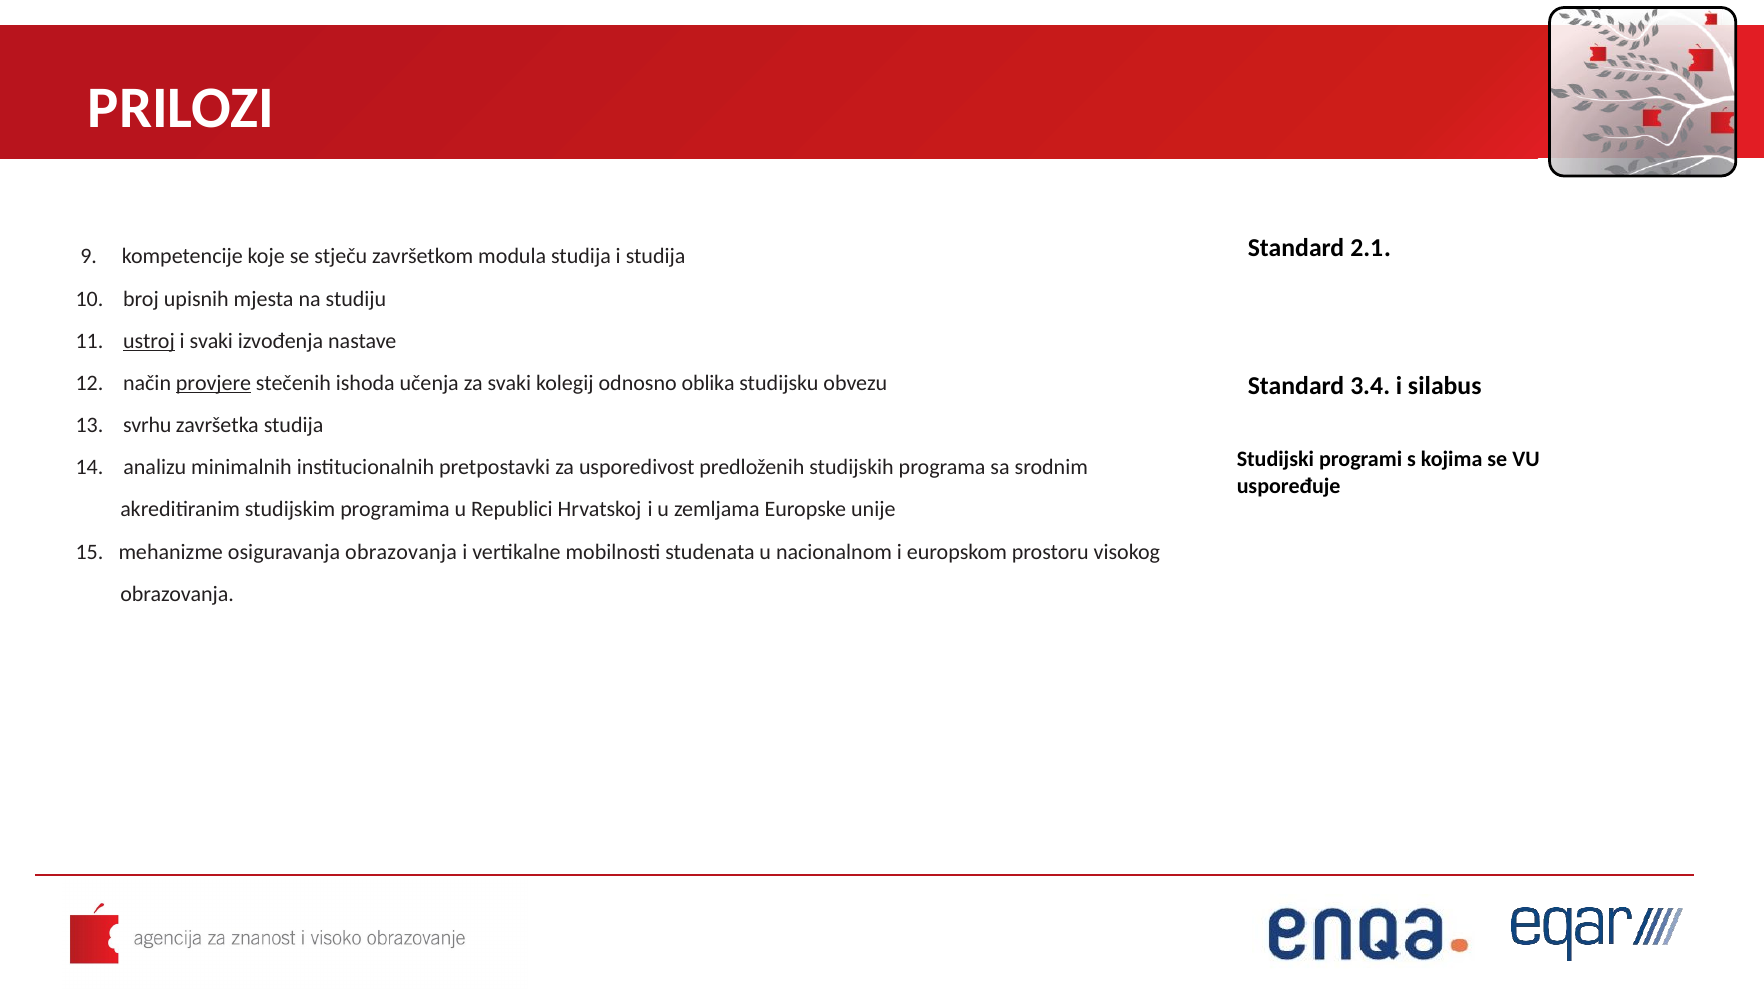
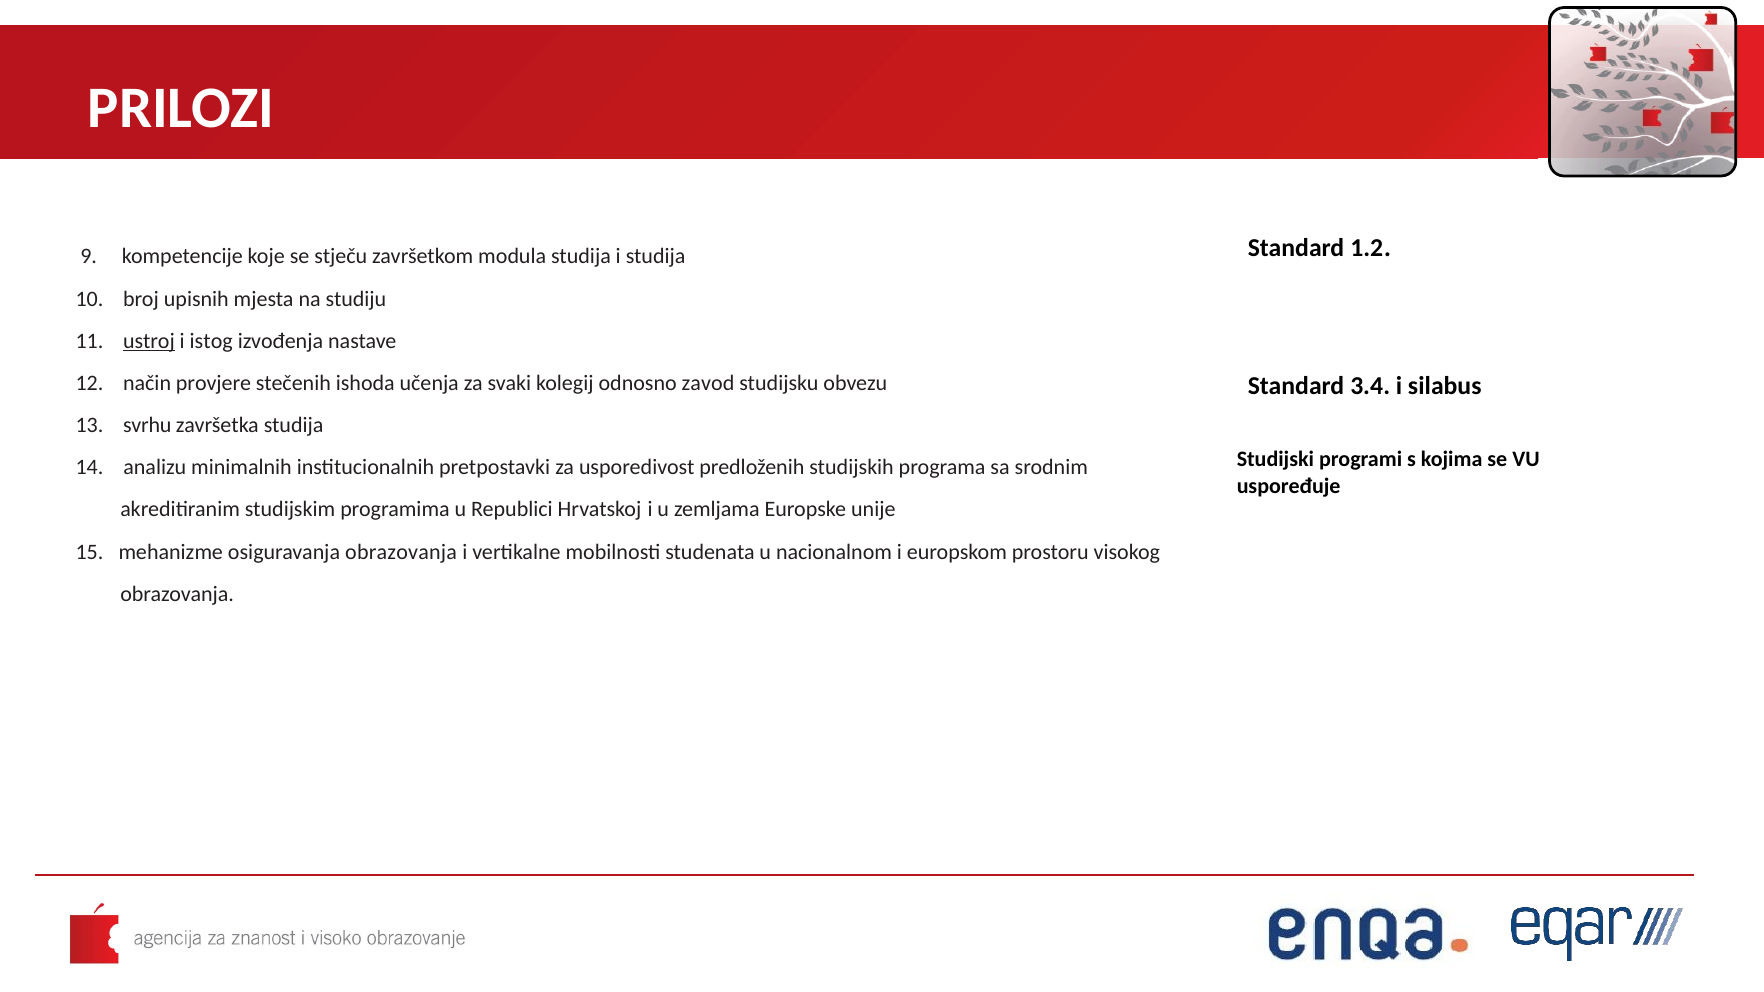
2.1: 2.1 -> 1.2
i svaki: svaki -> istog
provjere underline: present -> none
oblika: oblika -> zavod
